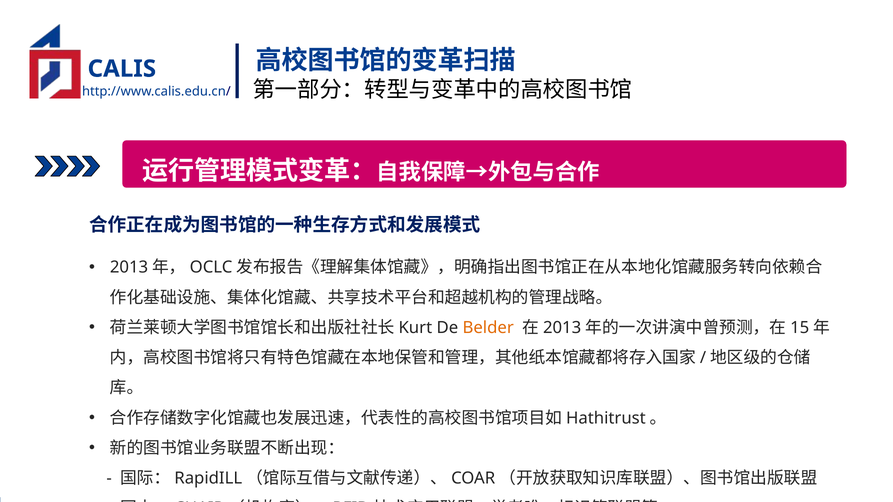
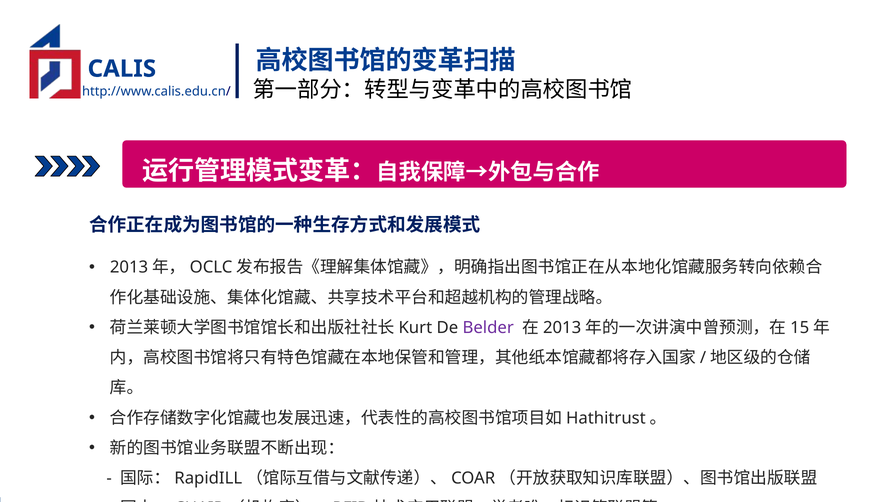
Belder colour: orange -> purple
